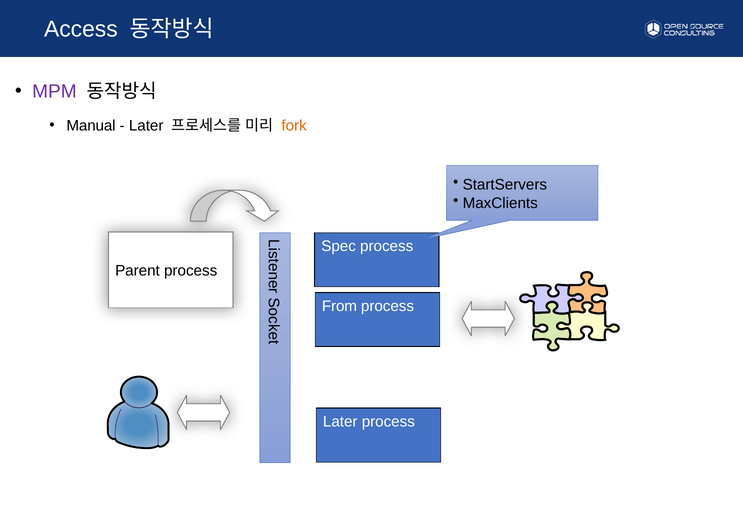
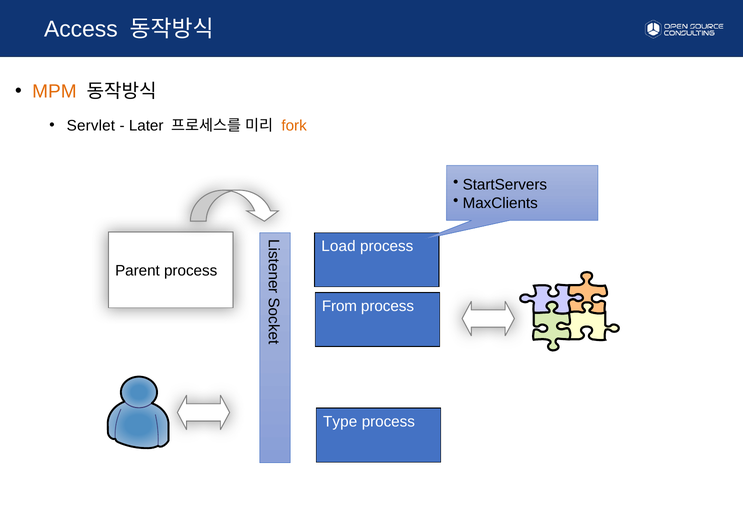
MPM colour: purple -> orange
Manual: Manual -> Servlet
Spec: Spec -> Load
Later at (340, 421): Later -> Type
